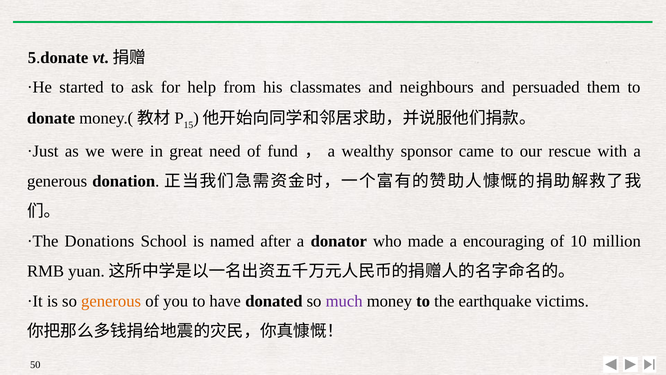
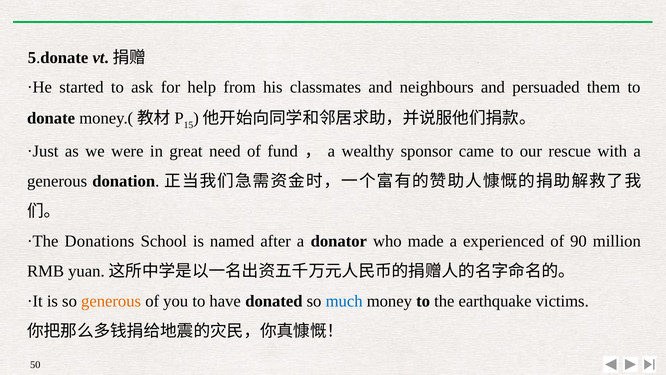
encouraging: encouraging -> experienced
10: 10 -> 90
much colour: purple -> blue
